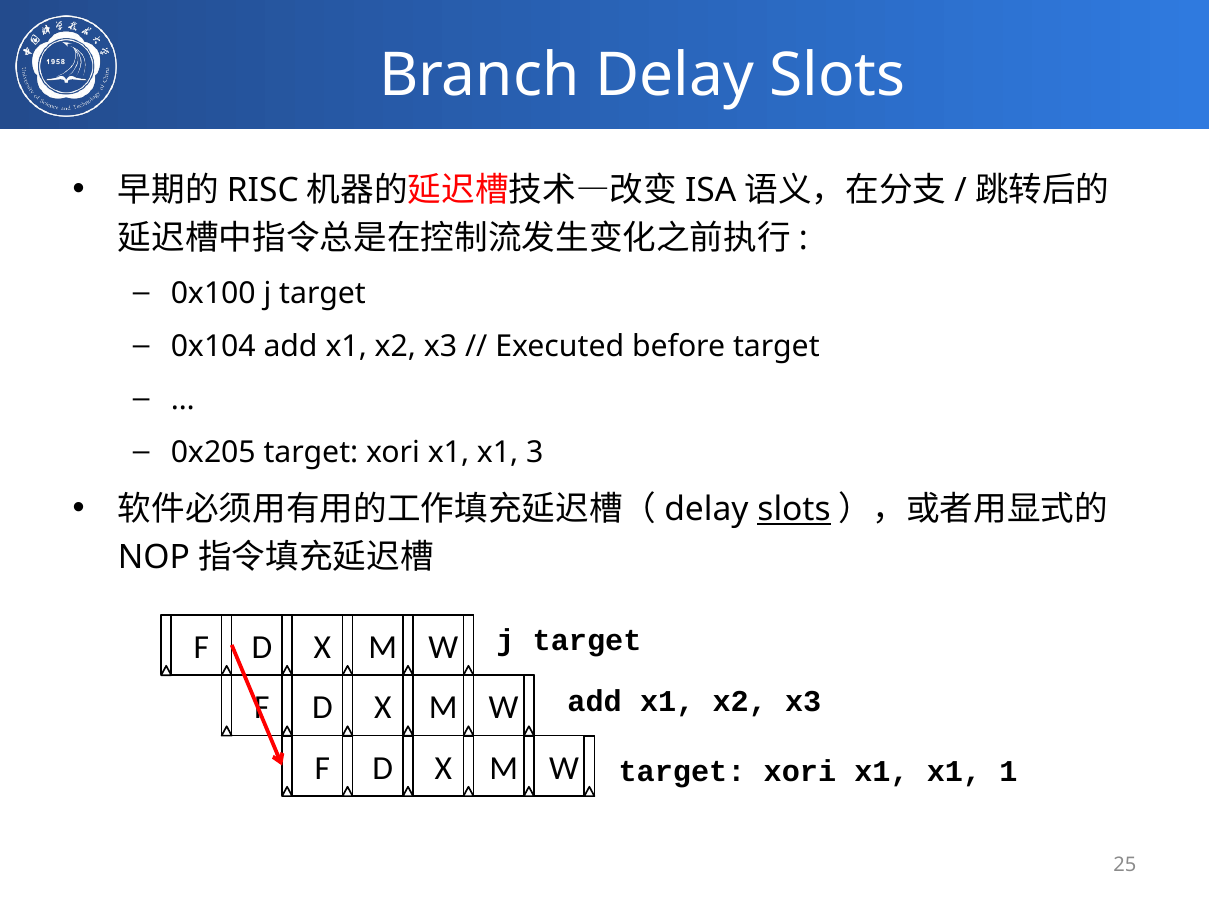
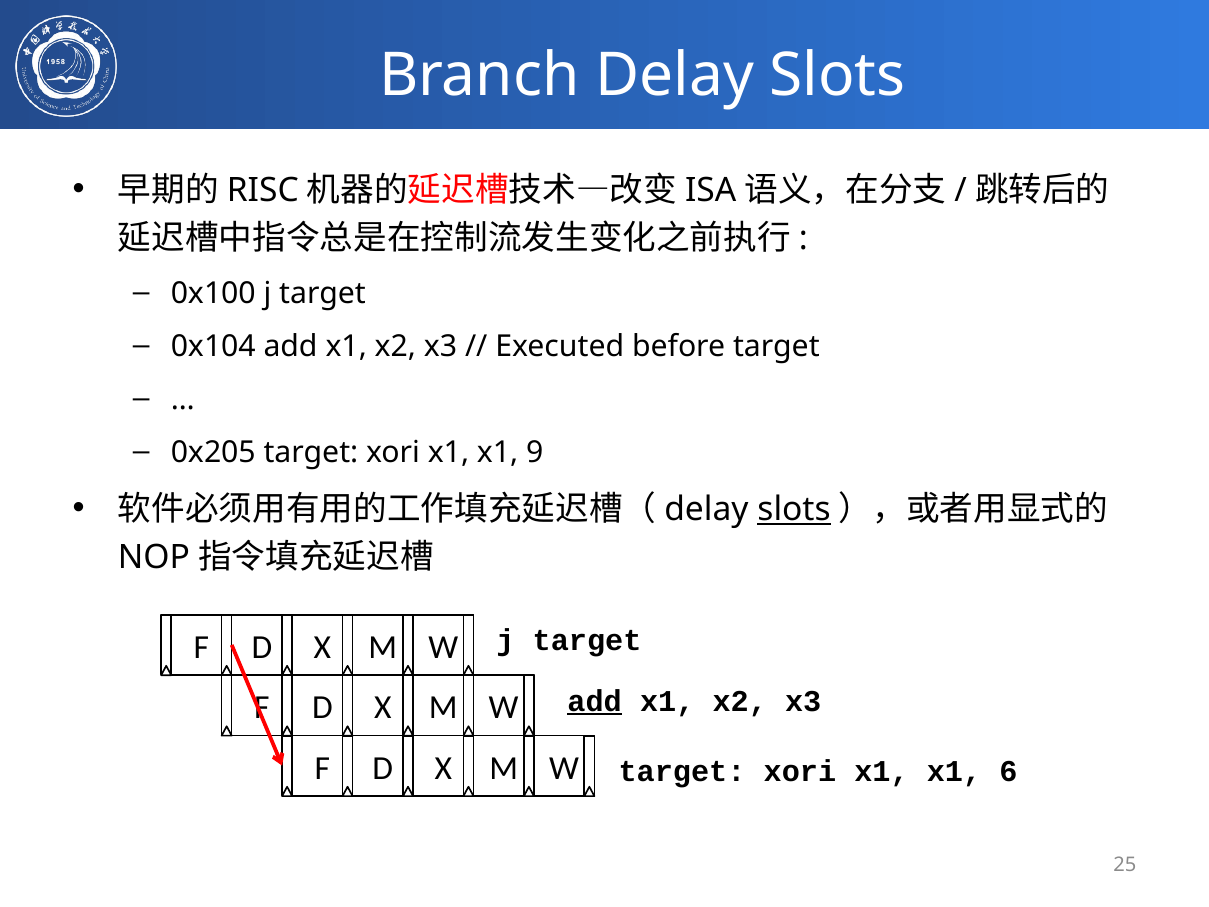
3: 3 -> 9
add at (595, 701) underline: none -> present
1: 1 -> 6
